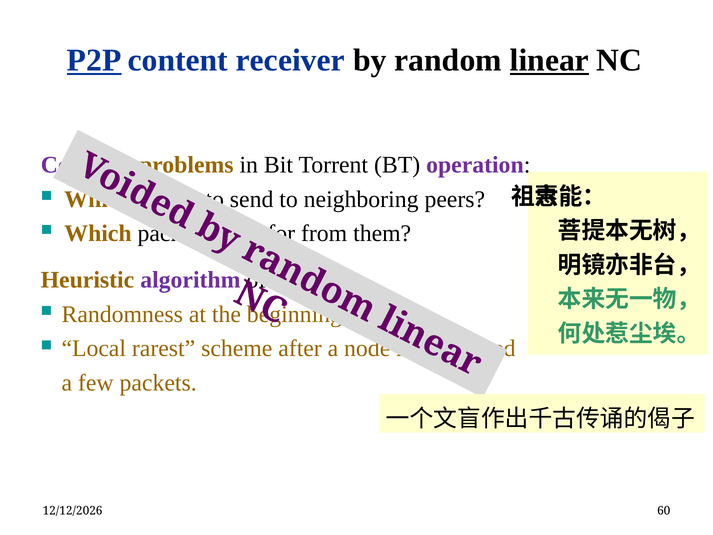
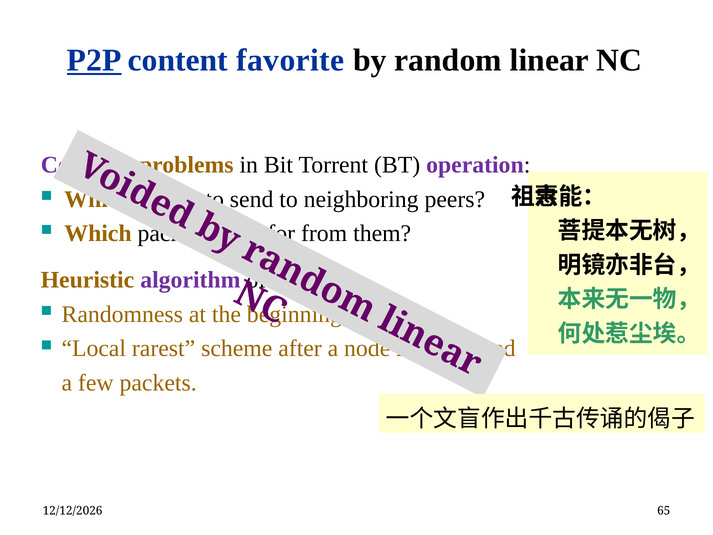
receiver: receiver -> favorite
linear underline: present -> none
60: 60 -> 65
